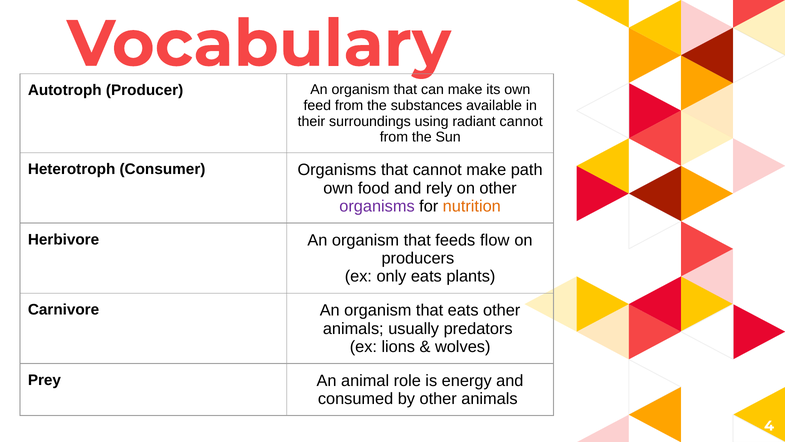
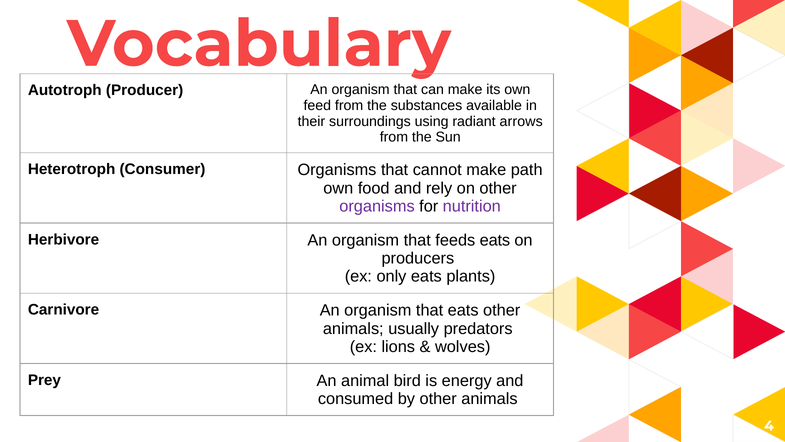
radiant cannot: cannot -> arrows
nutrition colour: orange -> purple
feeds flow: flow -> eats
role: role -> bird
